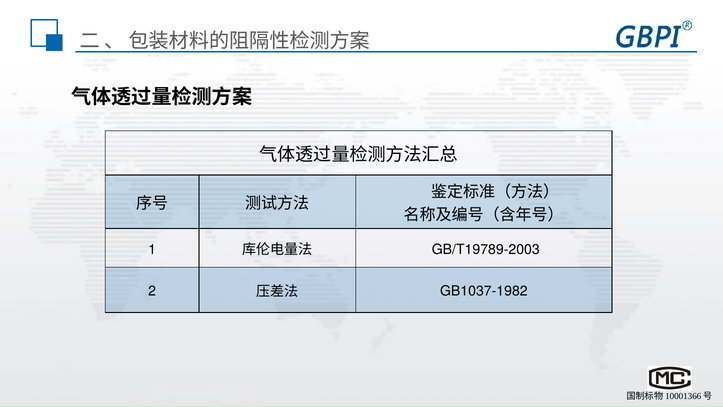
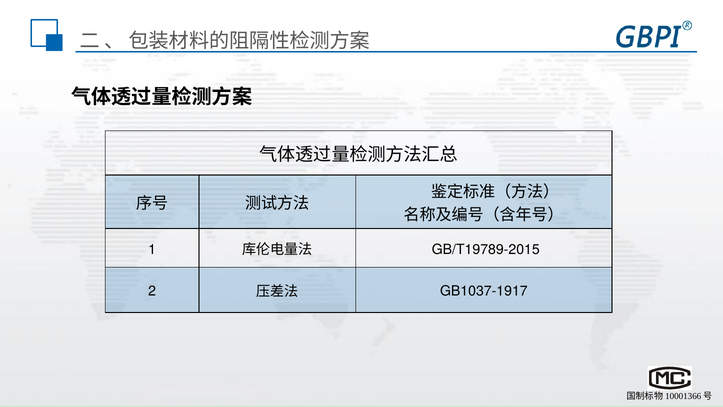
GB/T19789-2003: GB/T19789-2003 -> GB/T19789-2015
GB1037-1982: GB1037-1982 -> GB1037-1917
